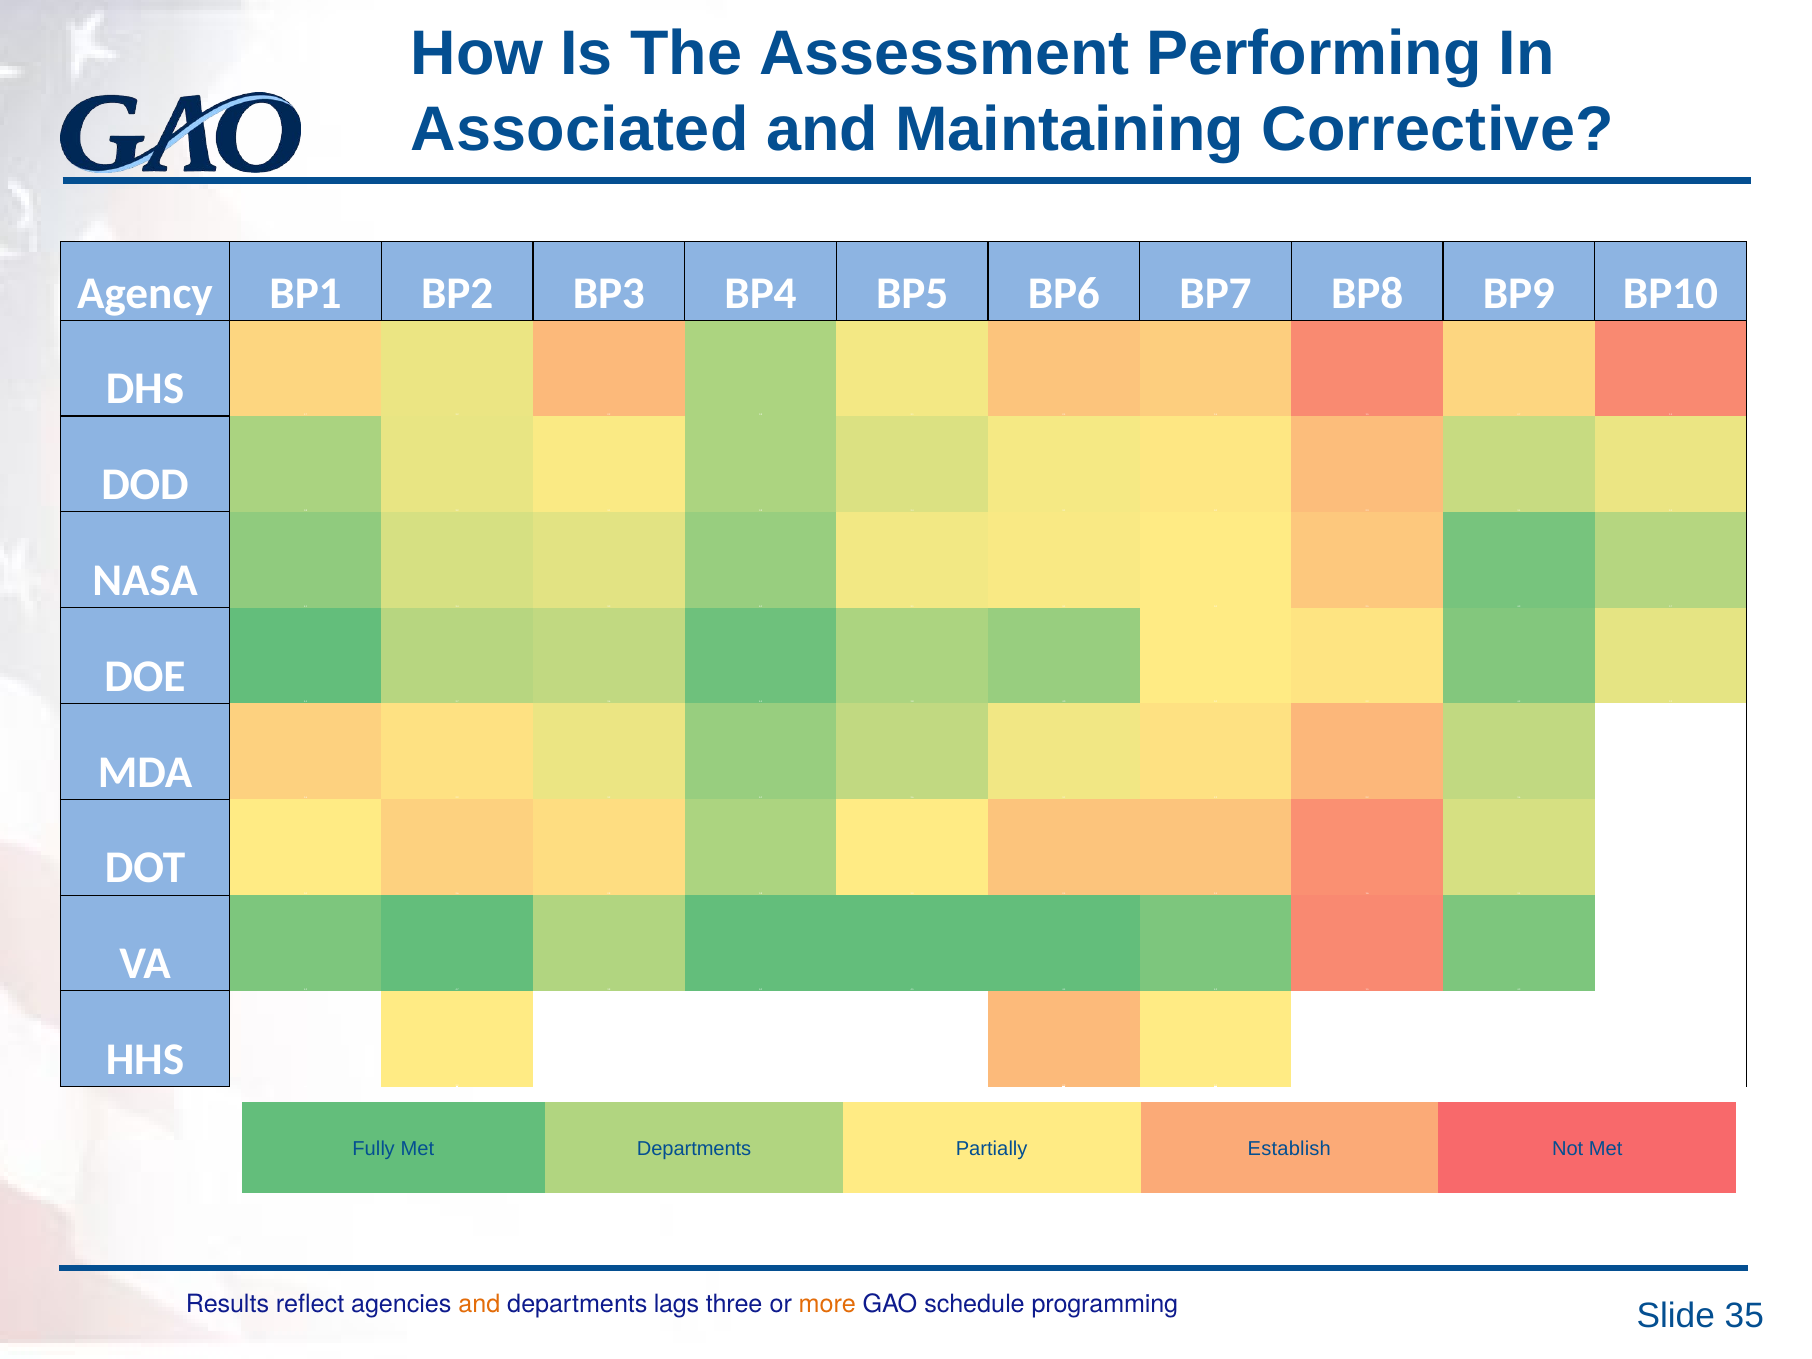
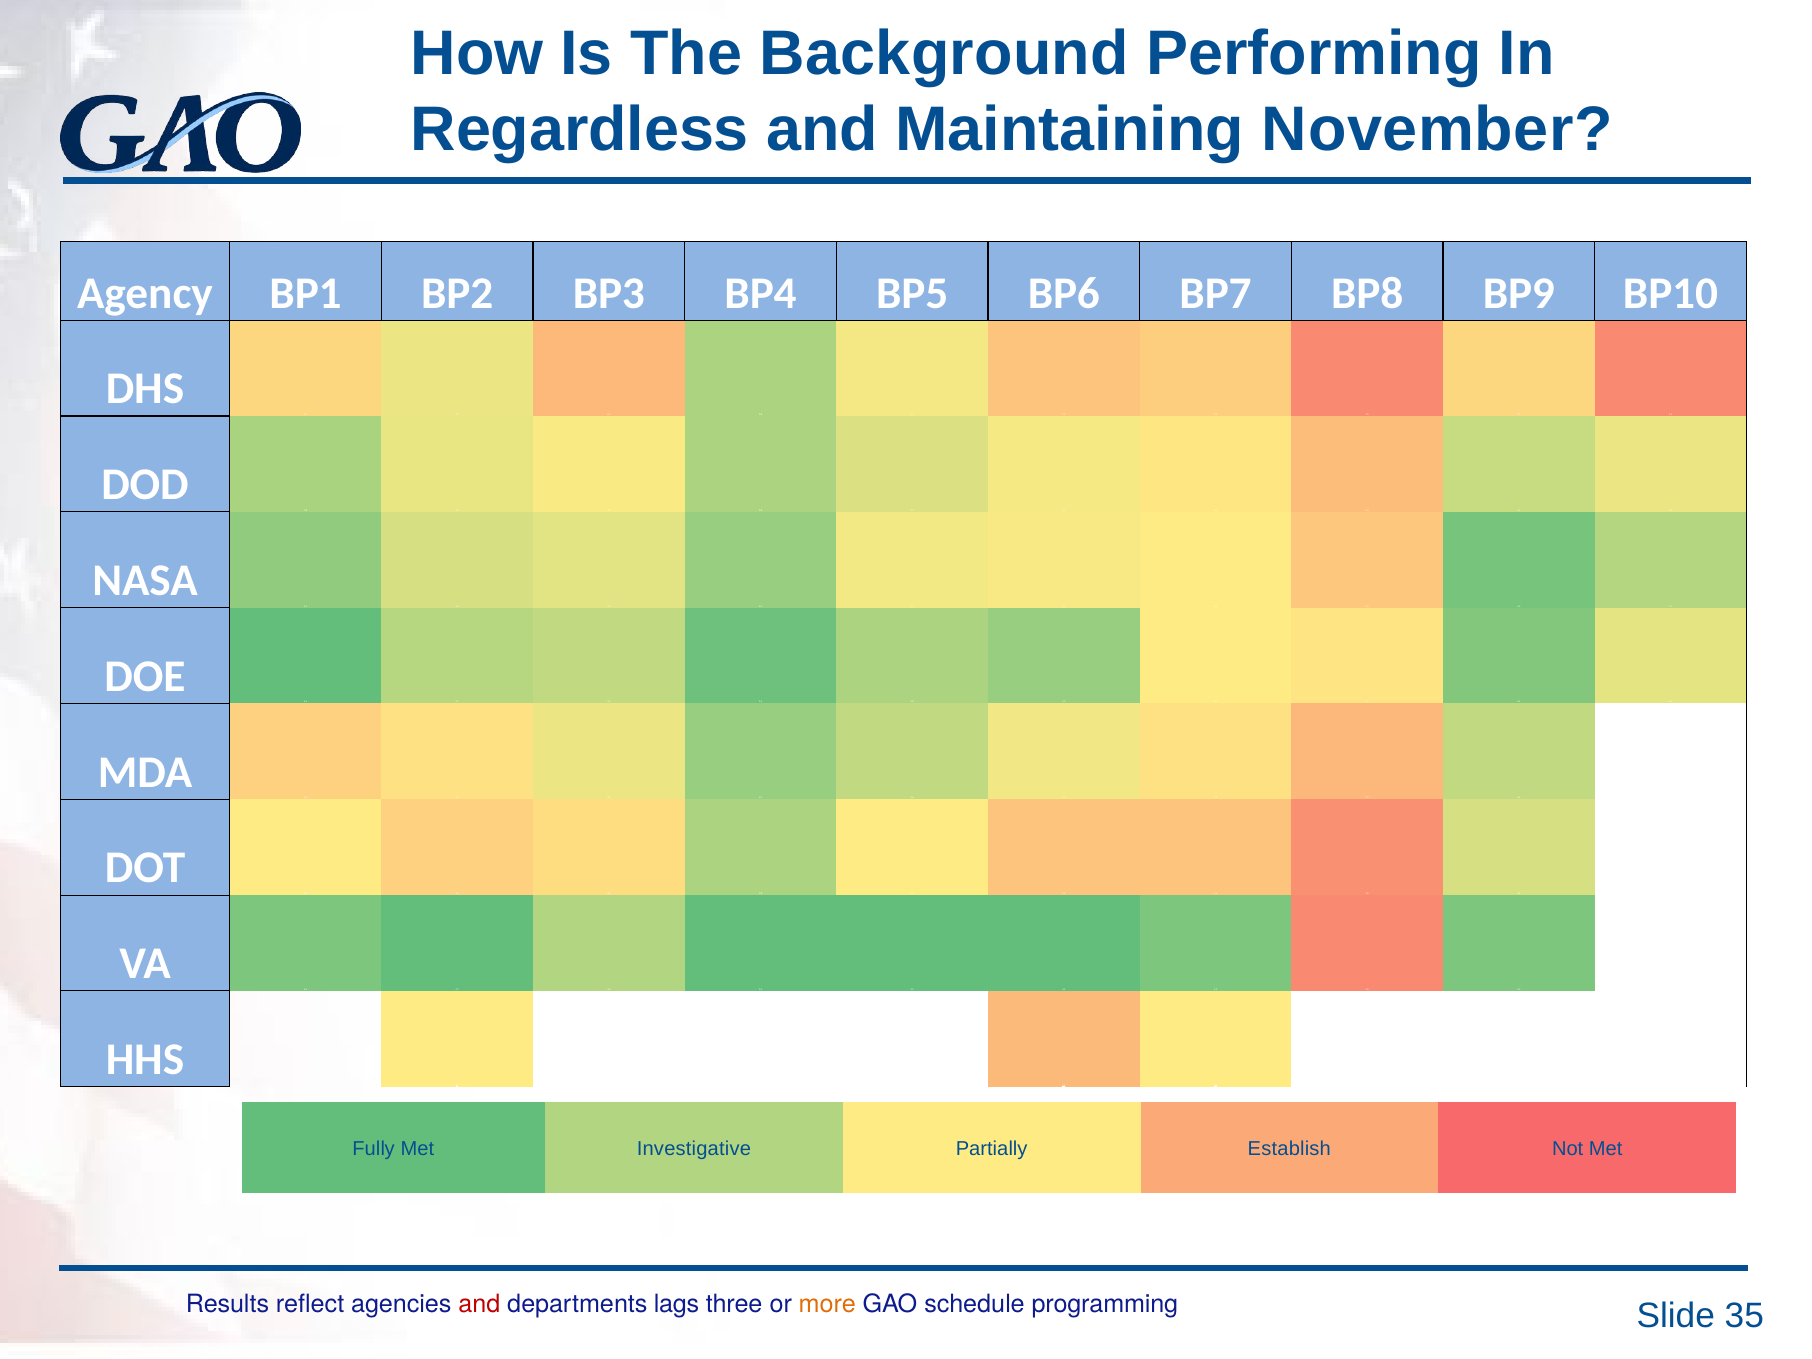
Assessment: Assessment -> Background
Associated: Associated -> Regardless
Corrective: Corrective -> November
Met Departments: Departments -> Investigative
and at (479, 1304) colour: orange -> red
